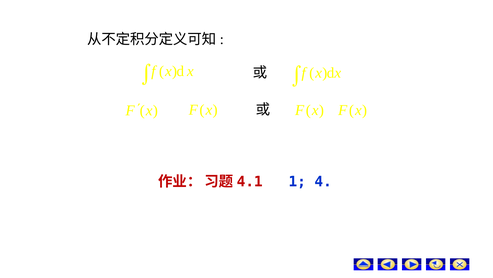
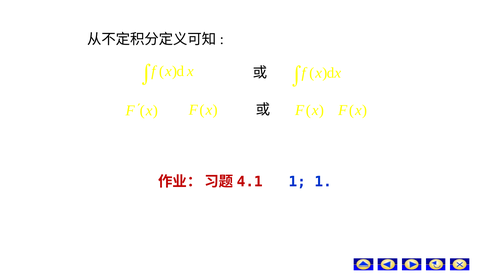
1 4: 4 -> 1
